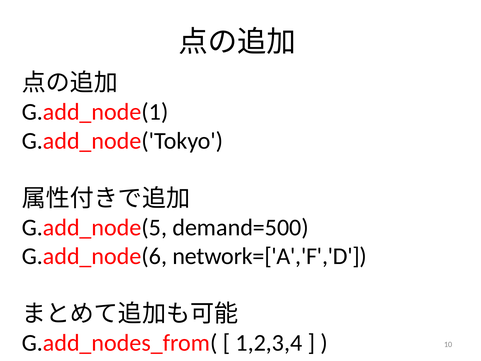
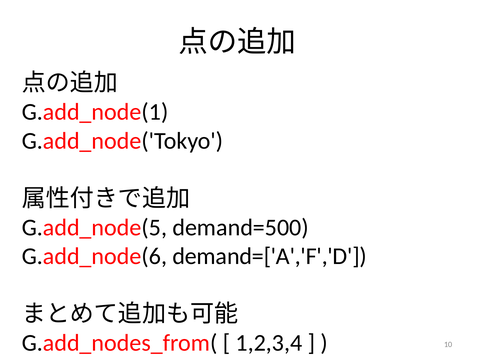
network=['A','F','D: network=['A','F','D -> demand=['A','F','D
